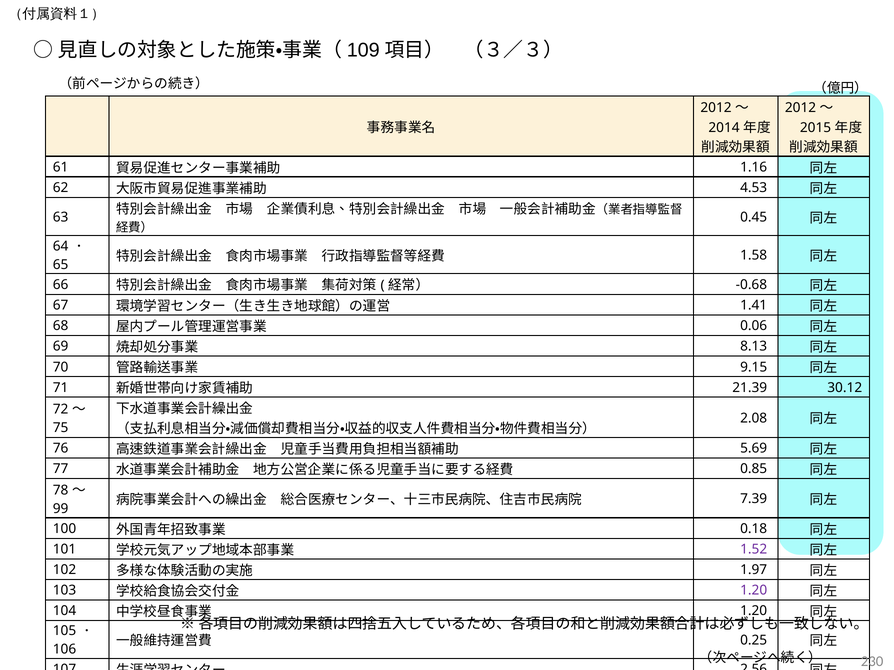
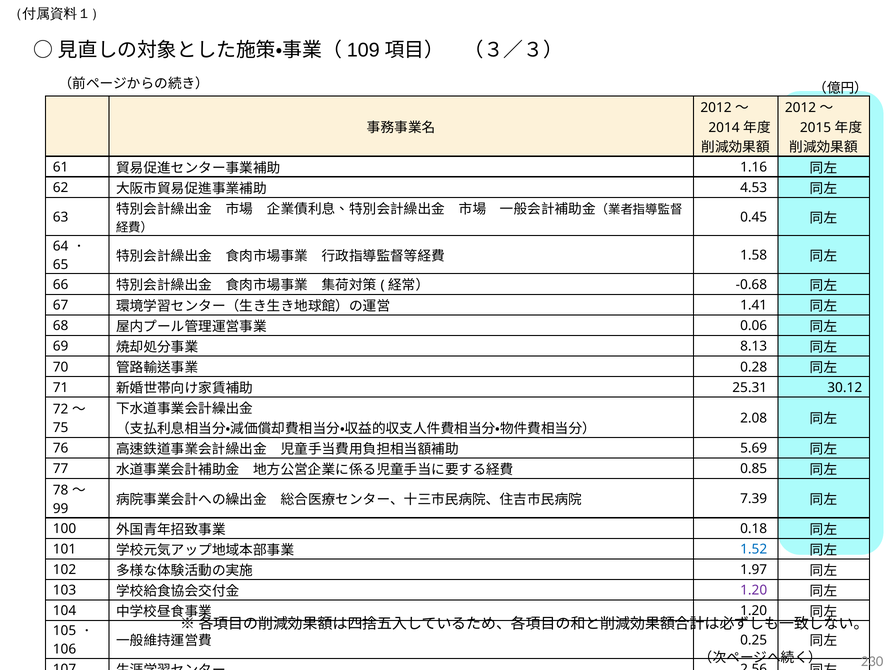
9.15: 9.15 -> 0.28
21.39: 21.39 -> 25.31
1.52 colour: purple -> blue
